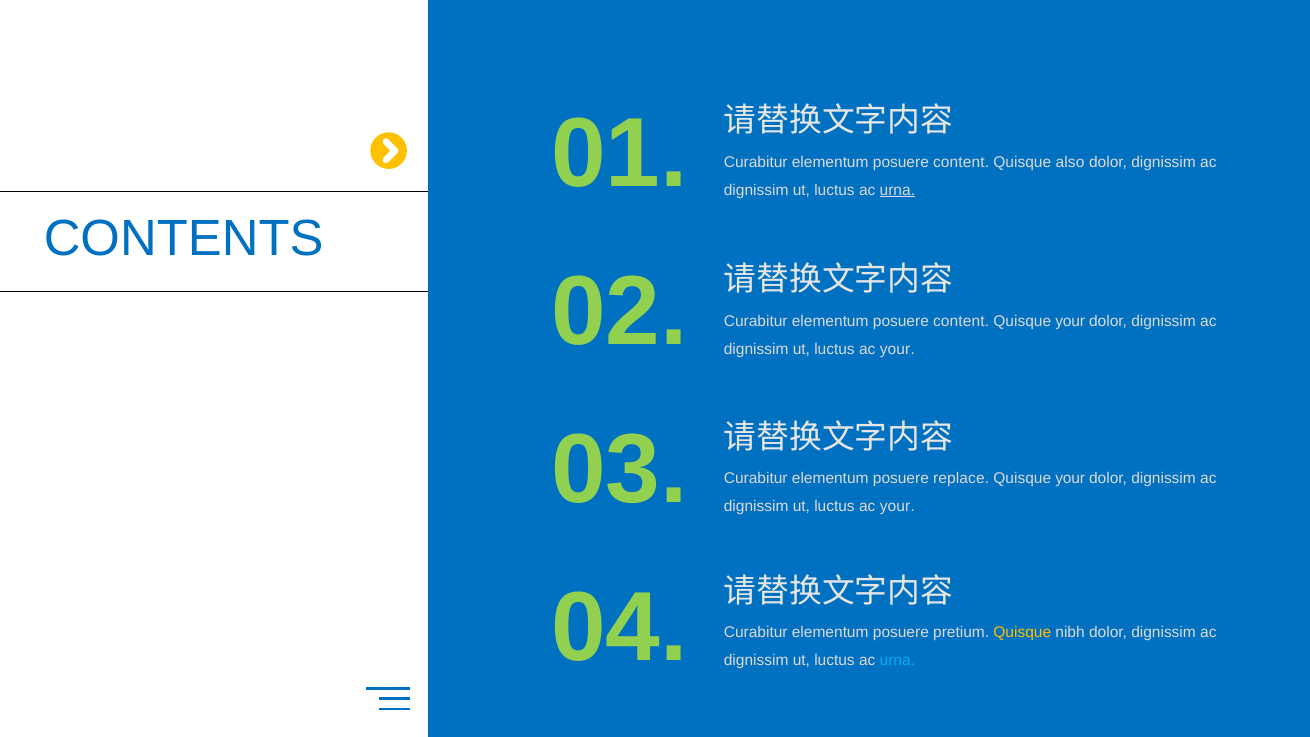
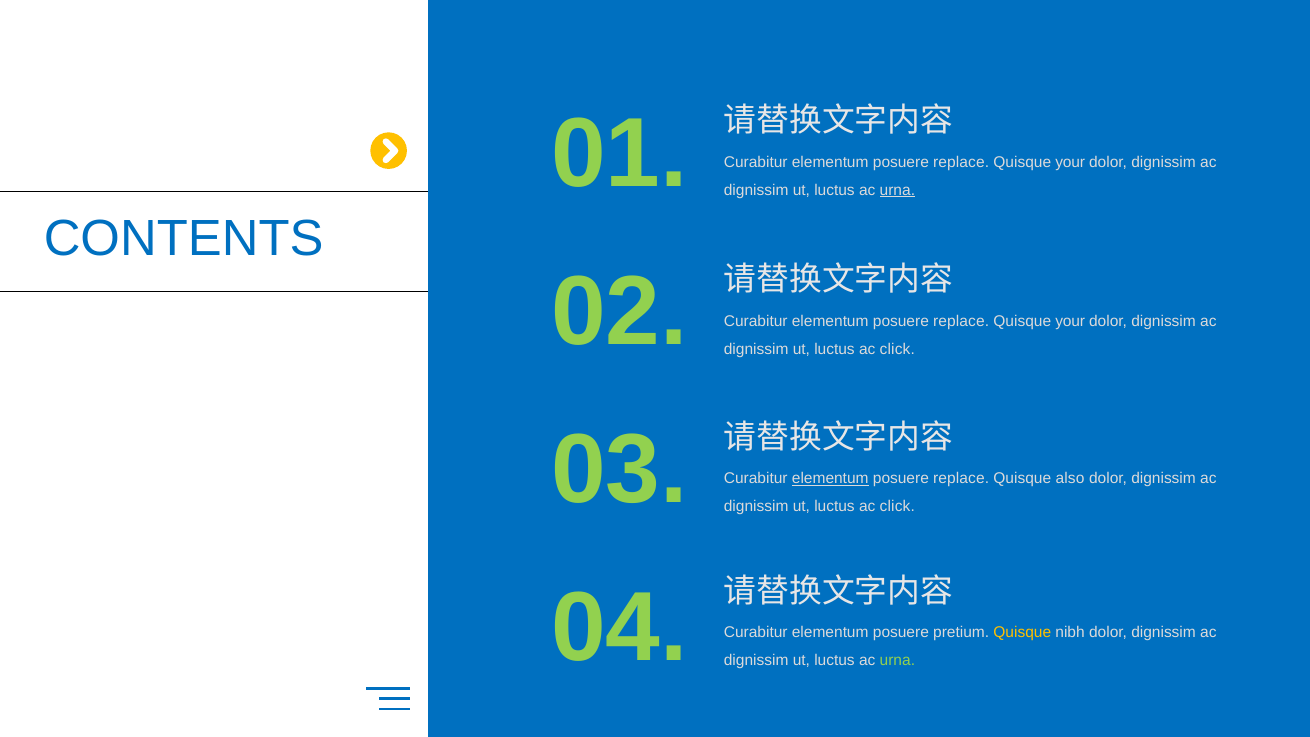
content at (961, 162): content -> replace
also at (1070, 162): also -> your
content at (961, 321): content -> replace
your at (897, 349): your -> click
elementum at (830, 479) underline: none -> present
your at (1070, 479): your -> also
your at (897, 507): your -> click
urna at (897, 661) colour: light blue -> light green
